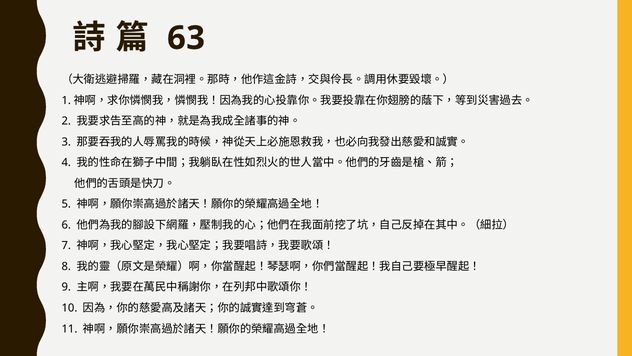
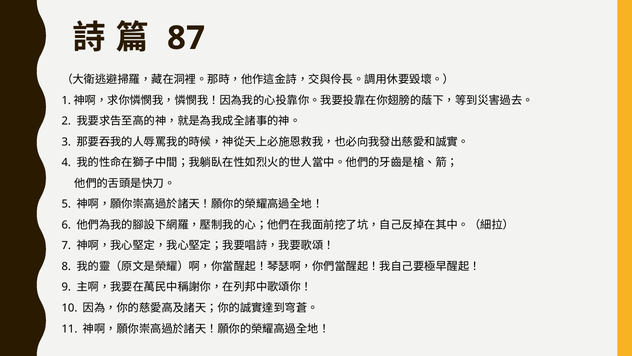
63: 63 -> 87
